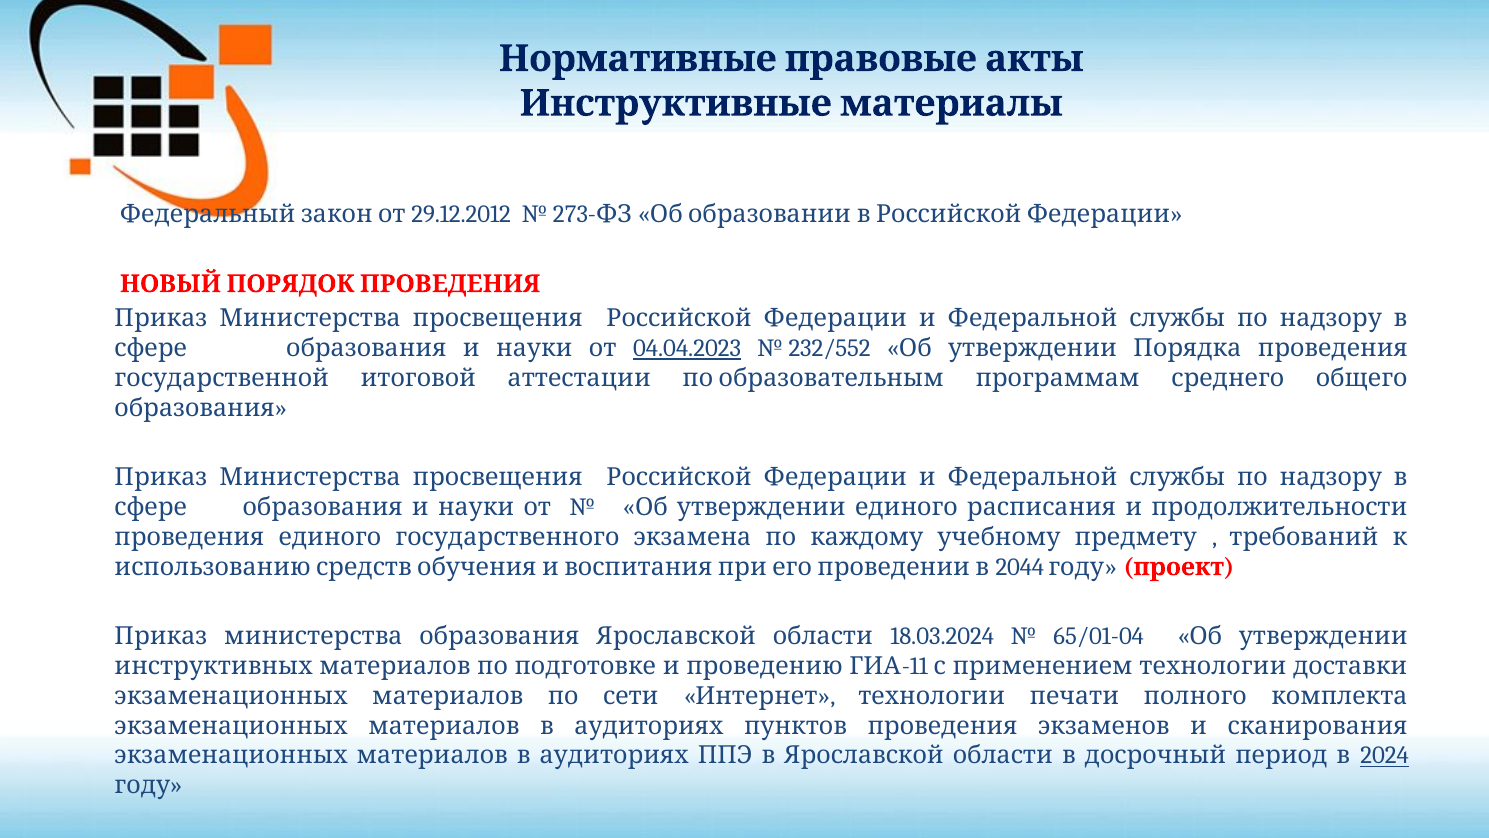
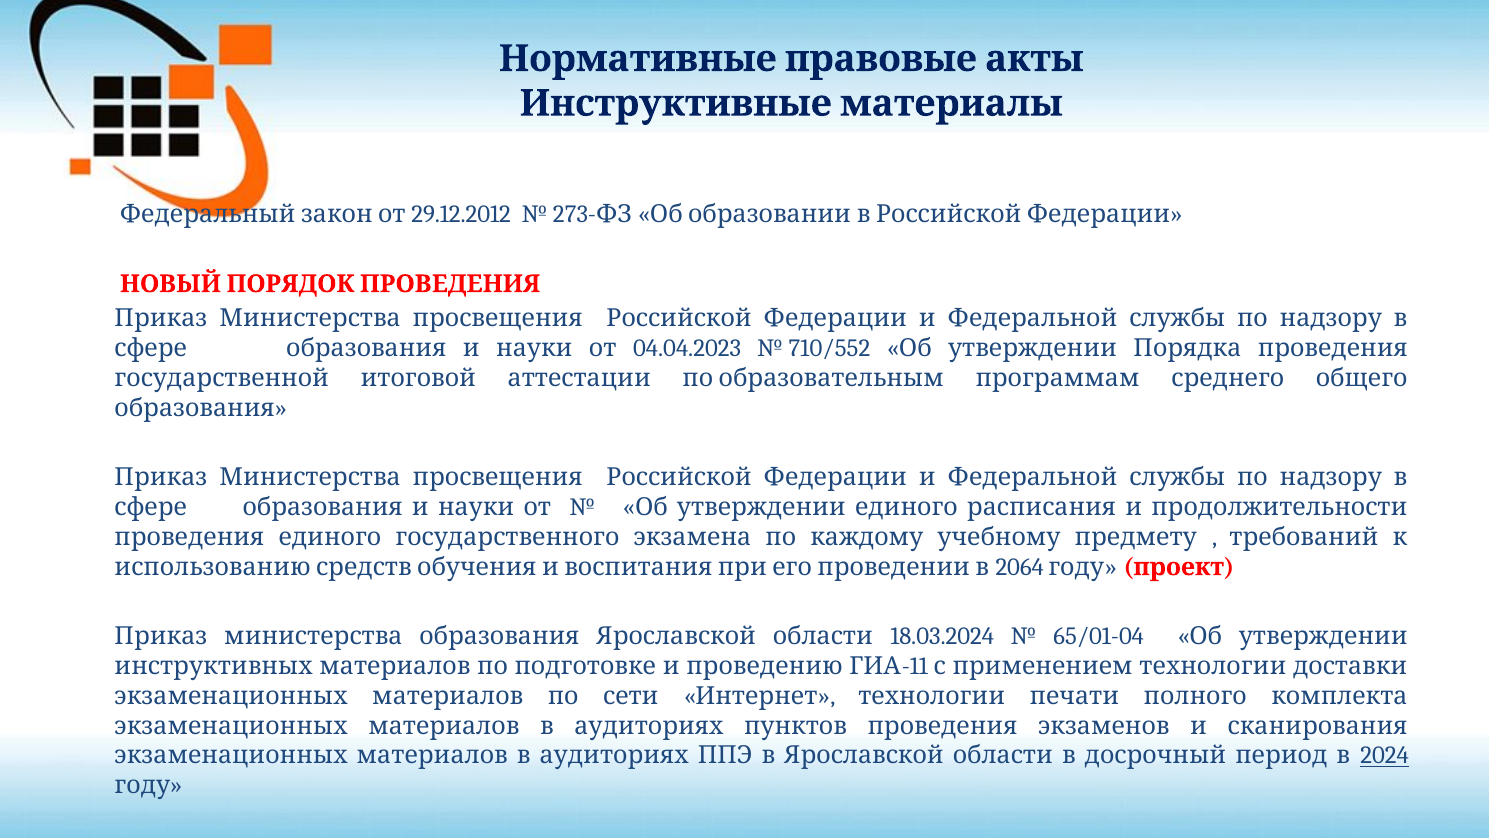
04.04.2023 underline: present -> none
232/552: 232/552 -> 710/552
2044: 2044 -> 2064
